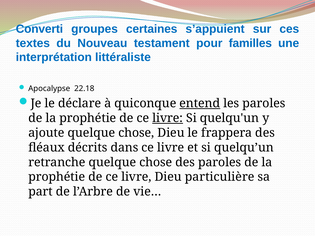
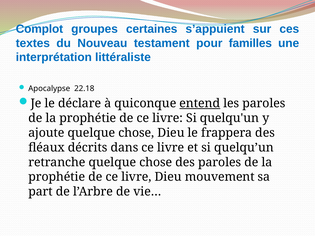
Converti: Converti -> Complot
livre at (168, 118) underline: present -> none
particulière: particulière -> mouvement
